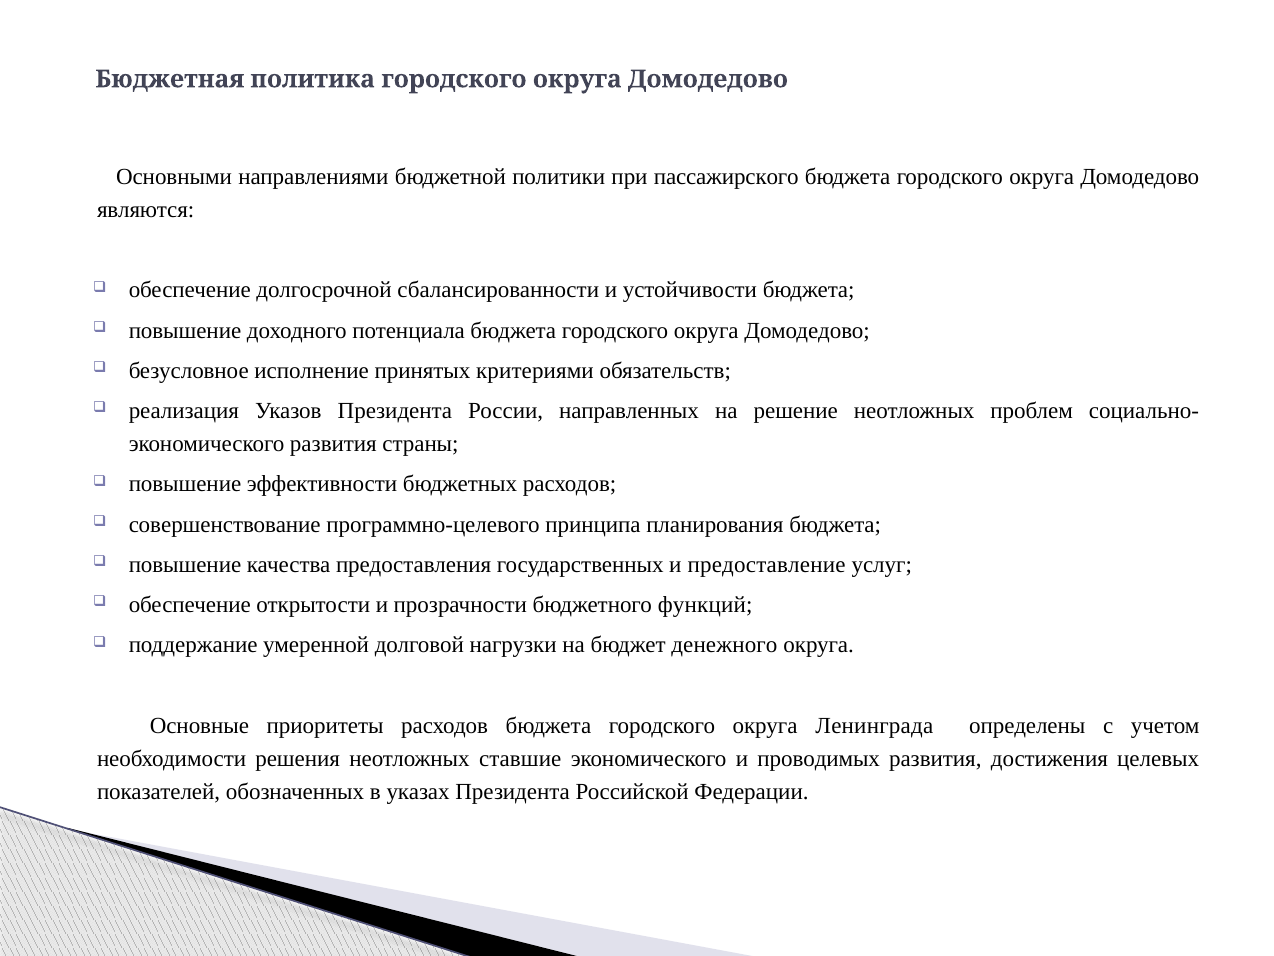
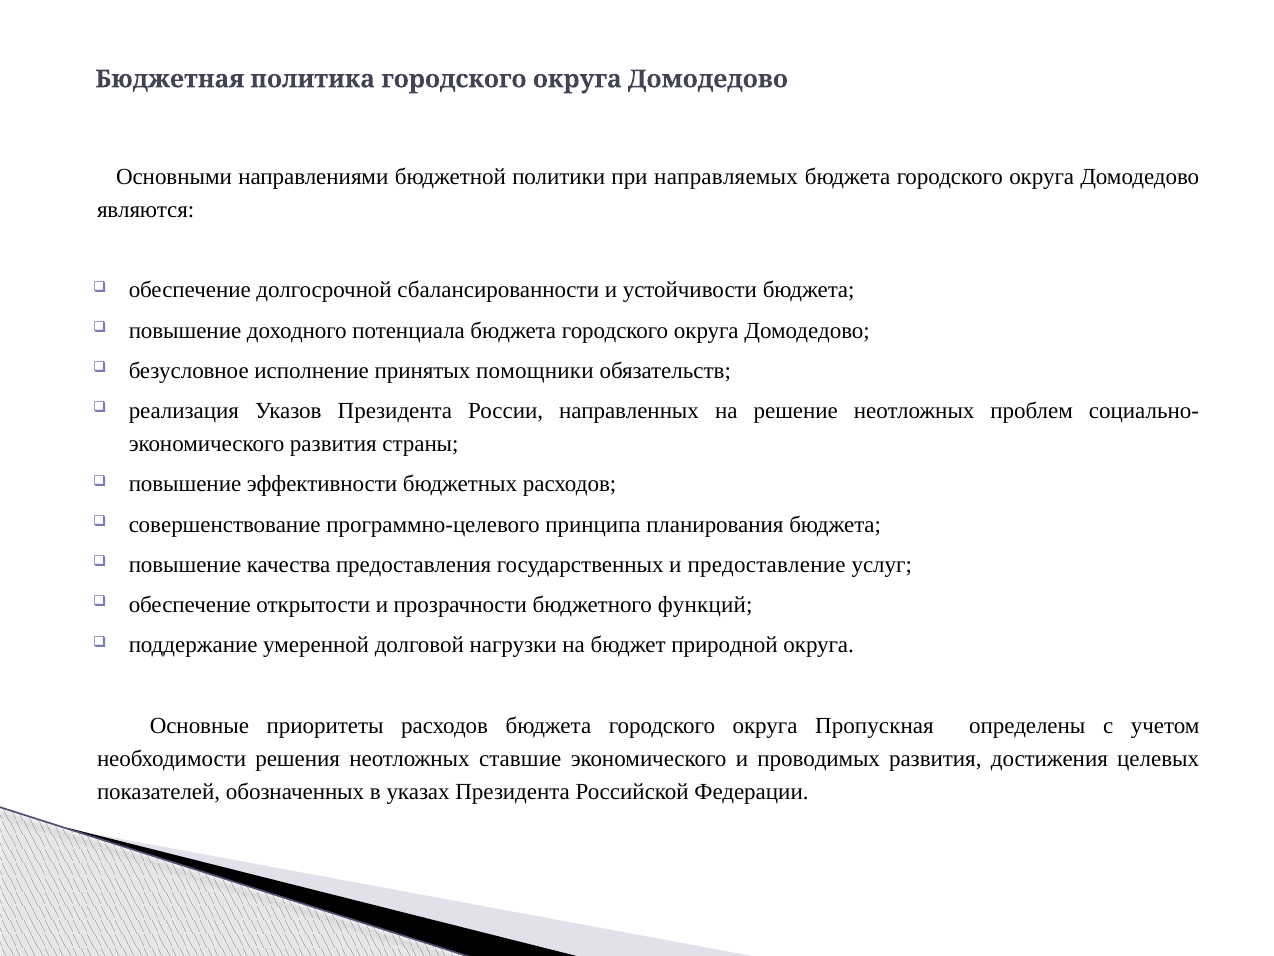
пассажирского: пассажирского -> направляемых
критериями: критериями -> помощники
денежного: денежного -> природной
Ленинграда: Ленинграда -> Пропускная
